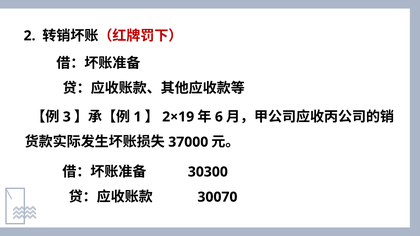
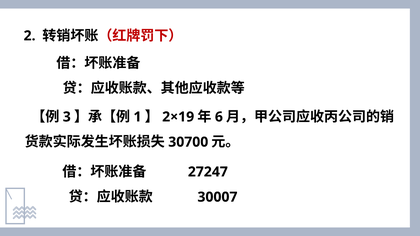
37000: 37000 -> 30700
30300: 30300 -> 27247
30070: 30070 -> 30007
